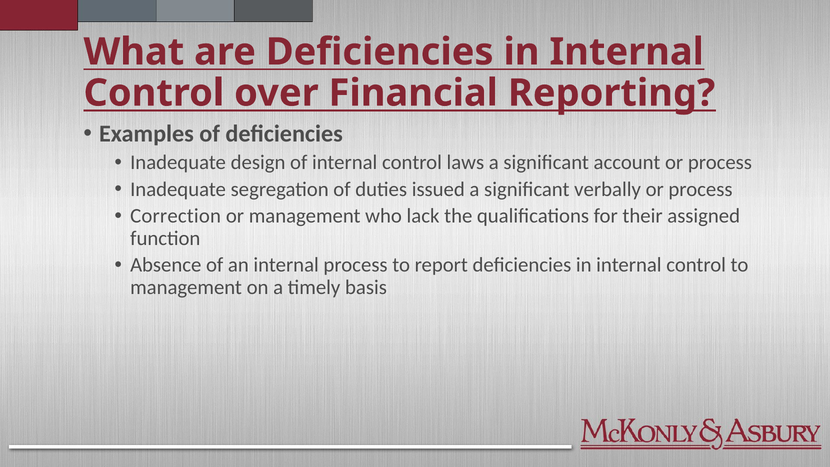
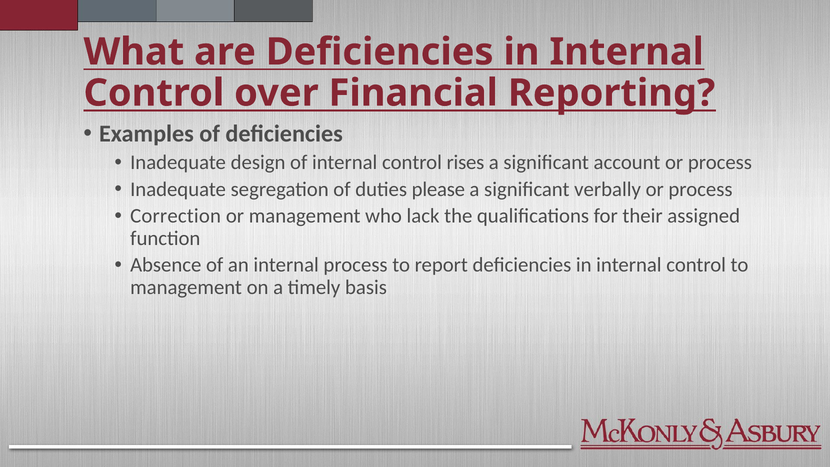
laws: laws -> rises
issued: issued -> please
